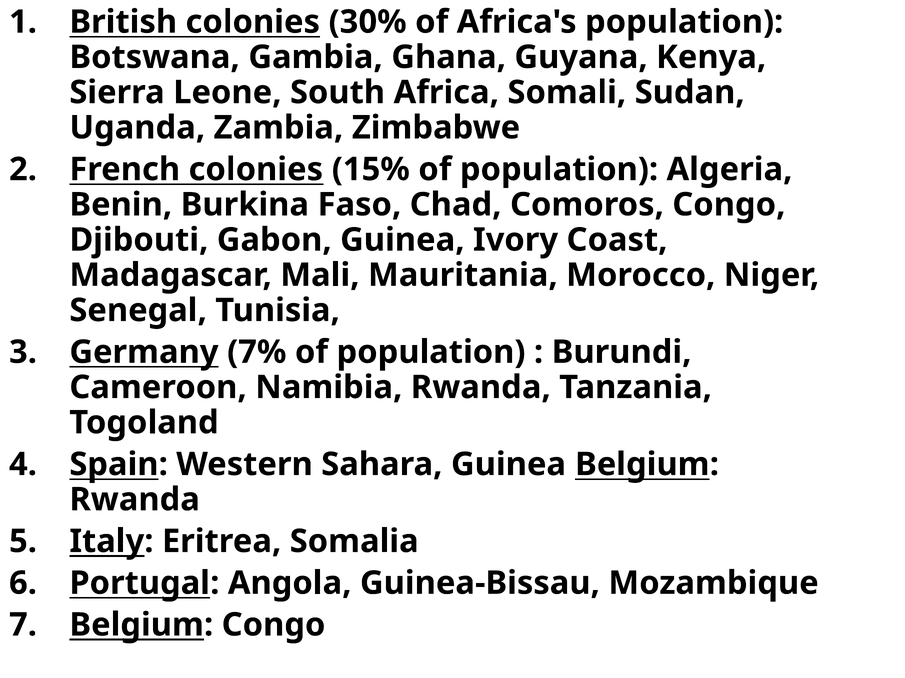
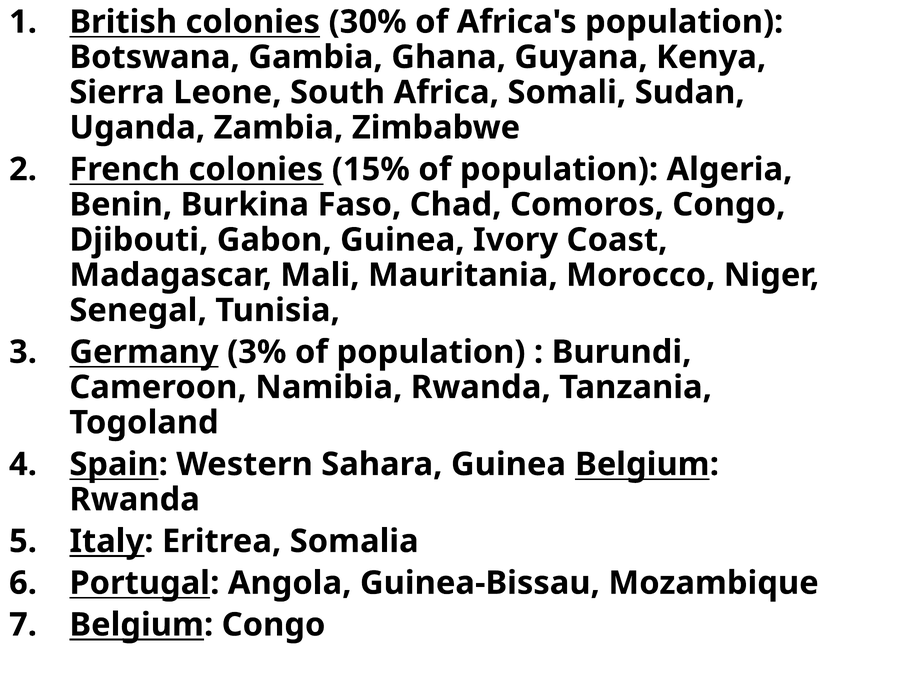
7%: 7% -> 3%
